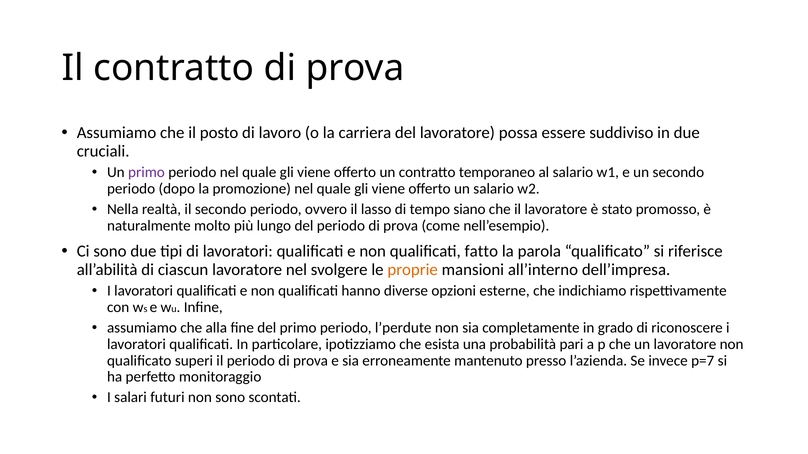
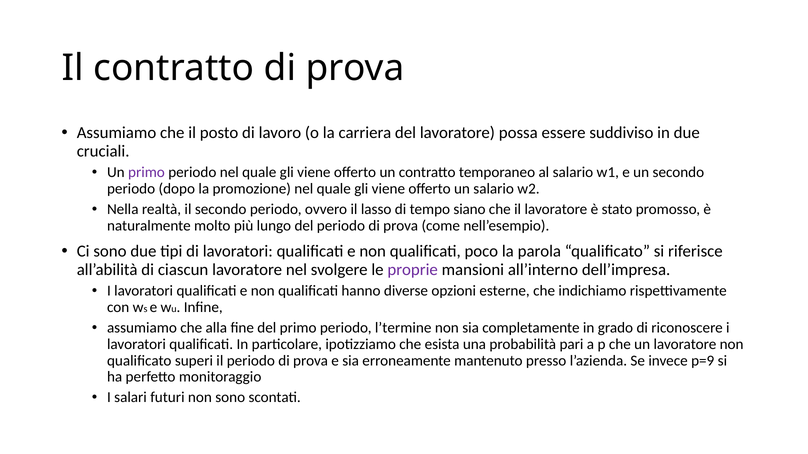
fatto: fatto -> poco
proprie colour: orange -> purple
l’perdute: l’perdute -> l’termine
p=7: p=7 -> p=9
